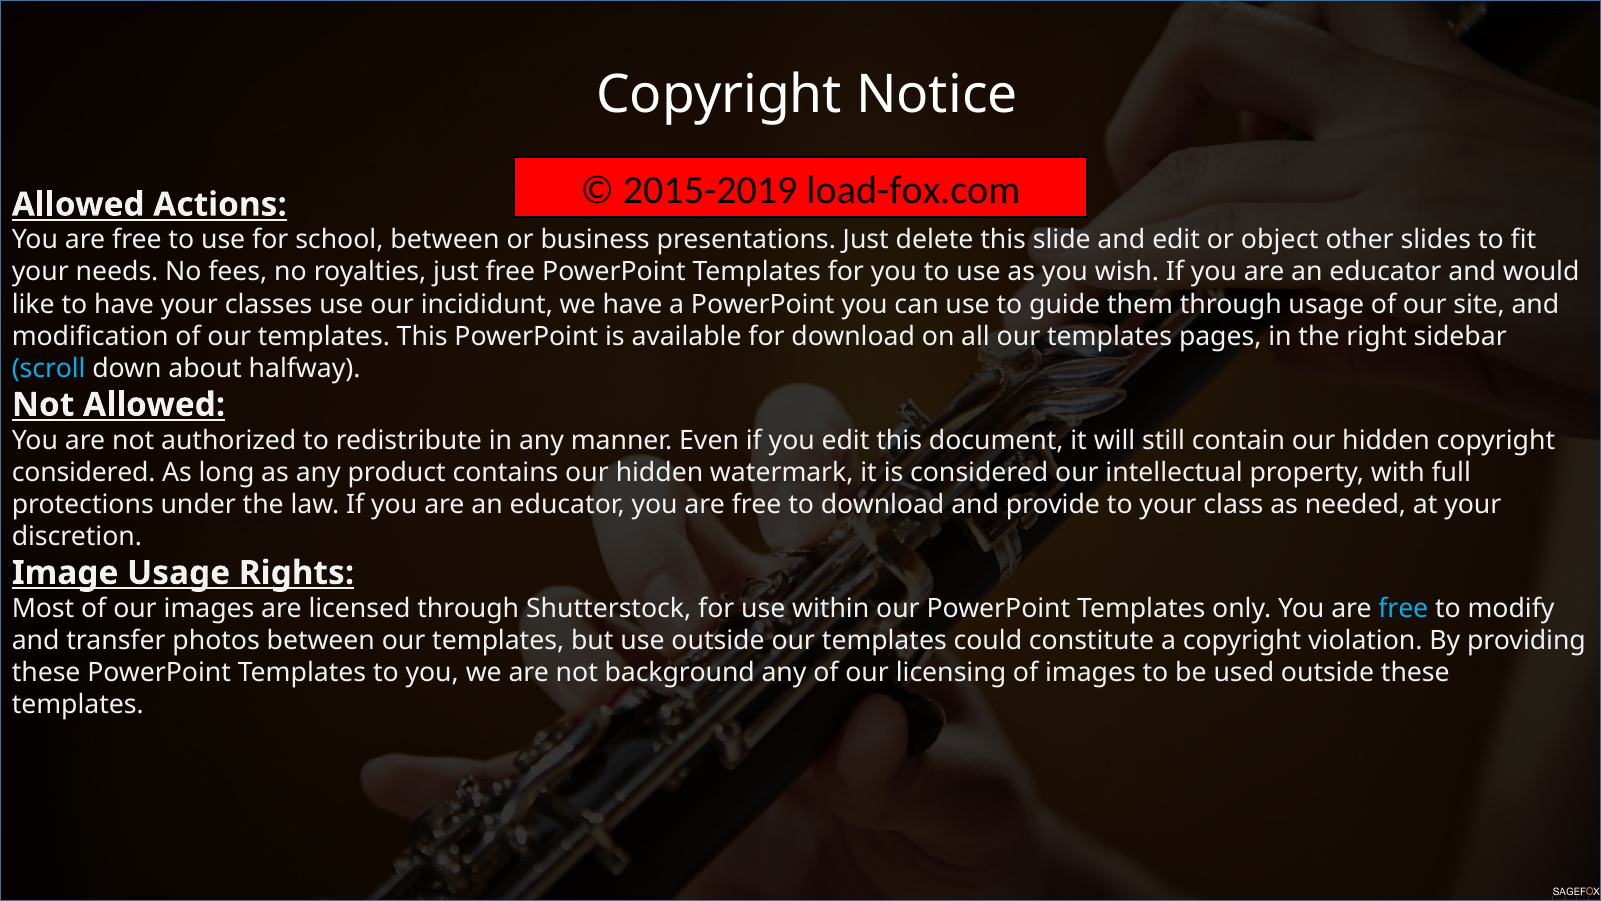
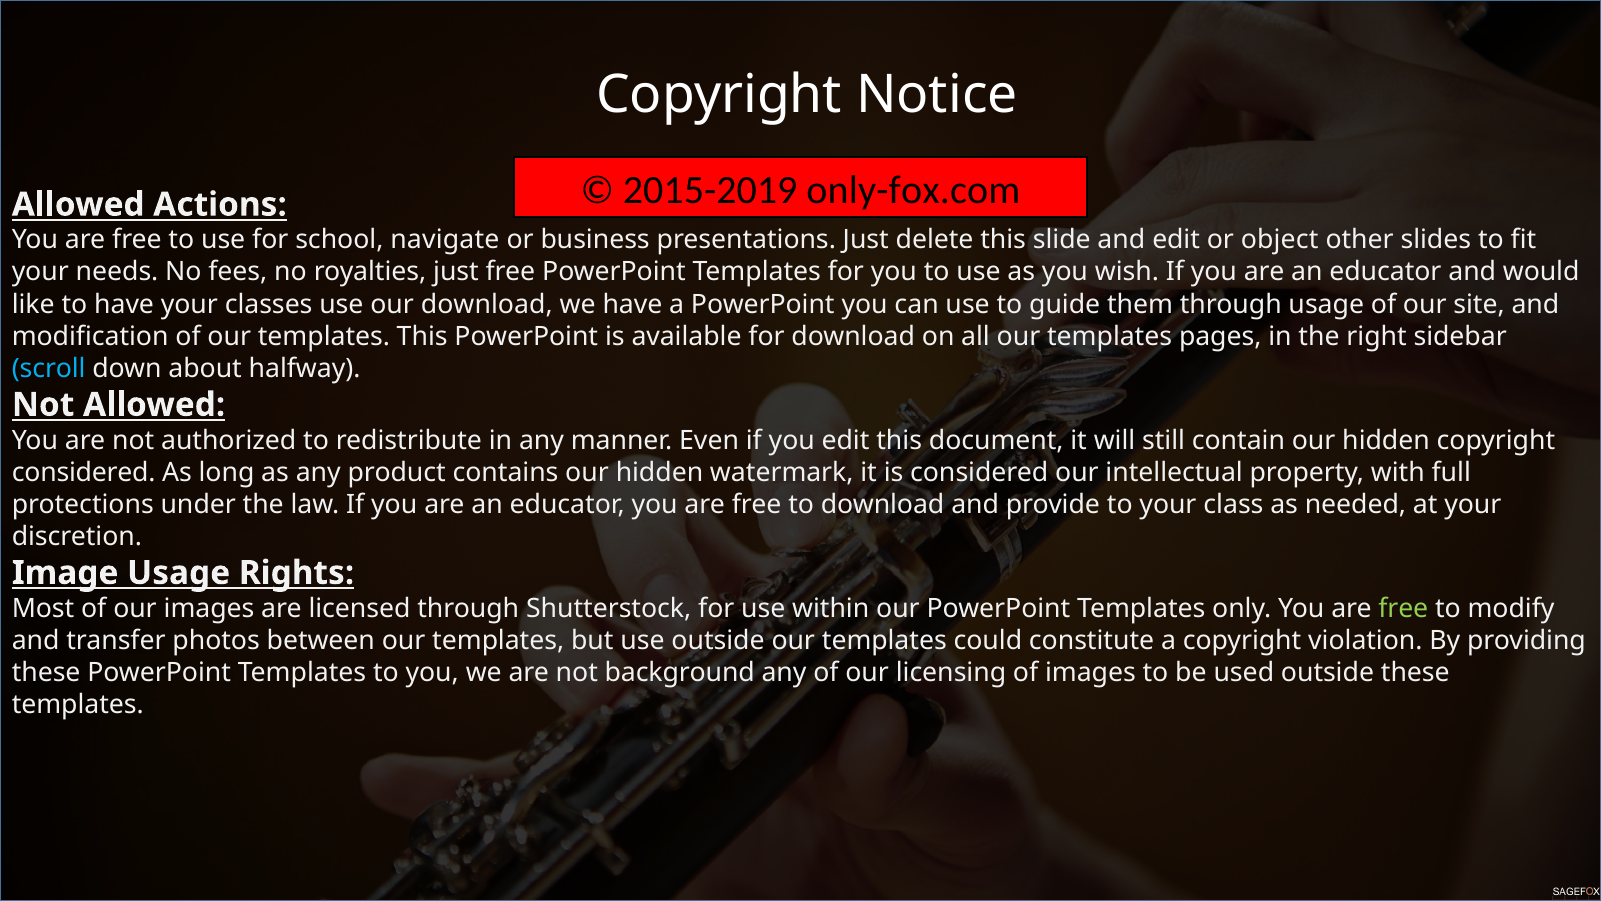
load-fox.com: load-fox.com -> only-fox.com
school between: between -> navigate
our incididunt: incididunt -> download
free at (1403, 608) colour: light blue -> light green
